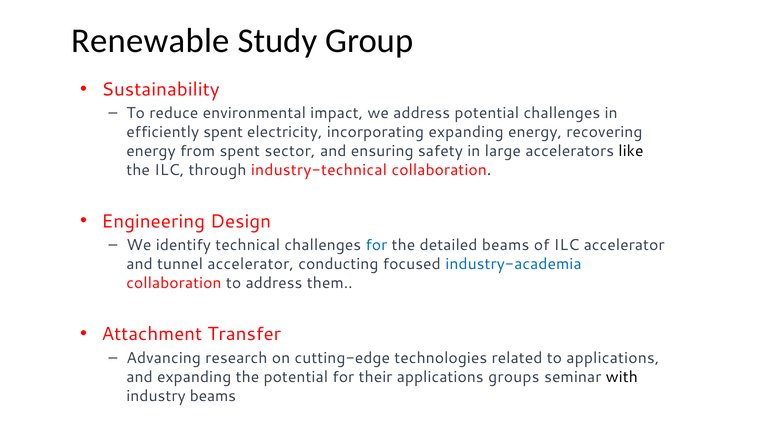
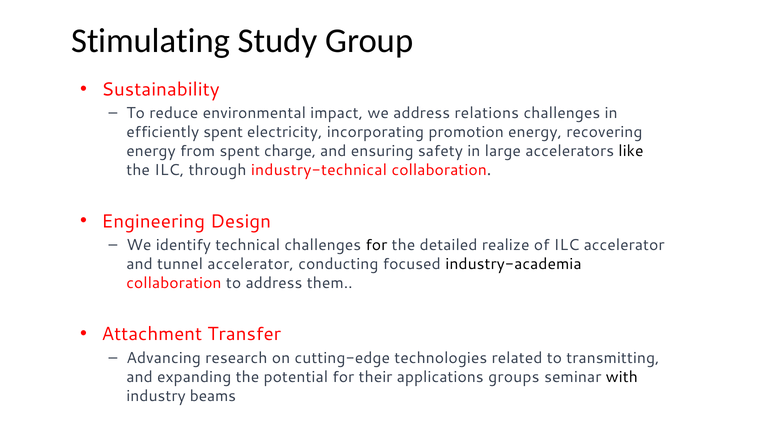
Renewable: Renewable -> Stimulating
address potential: potential -> relations
incorporating expanding: expanding -> promotion
sector: sector -> charge
for at (376, 245) colour: blue -> black
detailed beams: beams -> realize
industry-academia colour: blue -> black
to applications: applications -> transmitting
